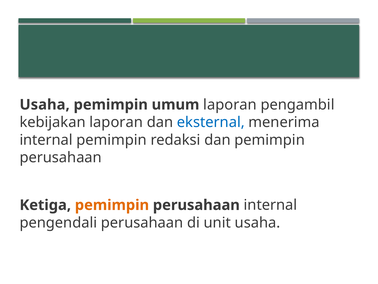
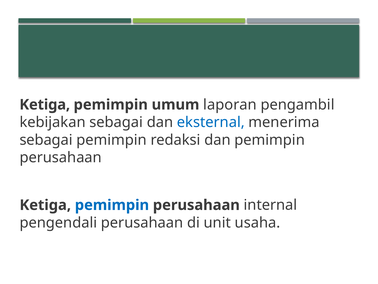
Usaha at (45, 105): Usaha -> Ketiga
kebijakan laporan: laporan -> sebagai
internal at (46, 140): internal -> sebagai
pemimpin at (112, 205) colour: orange -> blue
